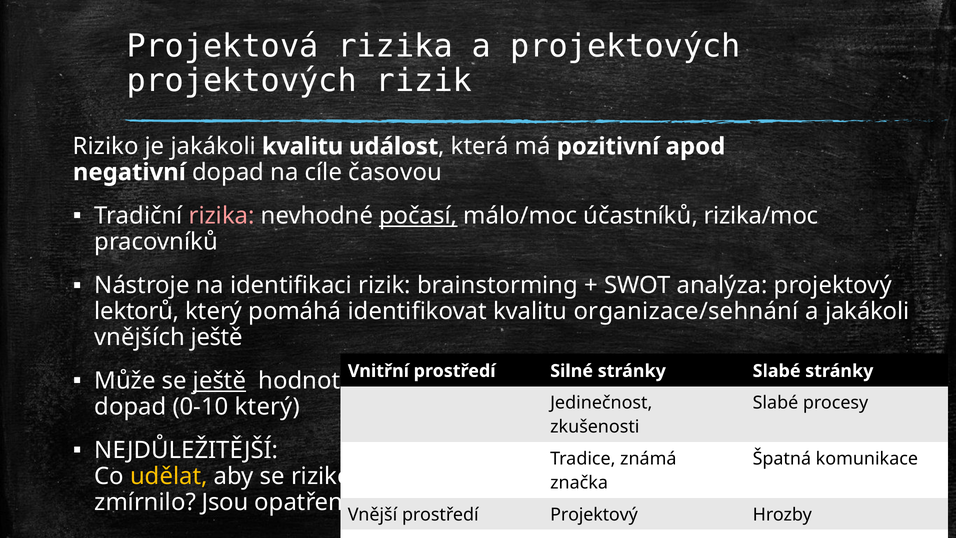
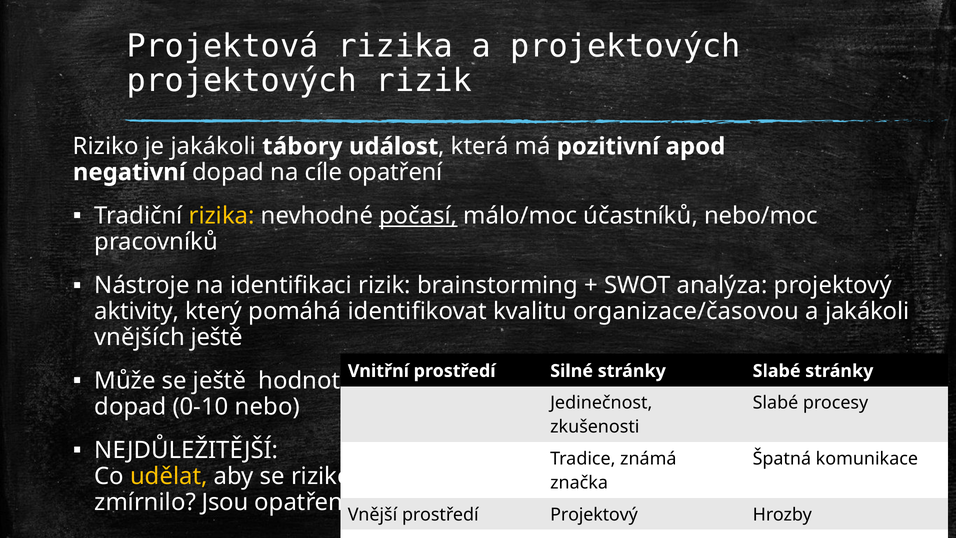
jakákoli kvalitu: kvalitu -> tábory
cíle časovou: časovou -> opatření
rizika at (222, 216) colour: pink -> yellow
rizika/moc: rizika/moc -> nebo/moc
lektorů: lektorů -> aktivity
organizace/sehnání: organizace/sehnání -> organizace/časovou
ještě at (219, 381) underline: present -> none
0-10 který: který -> nebo
